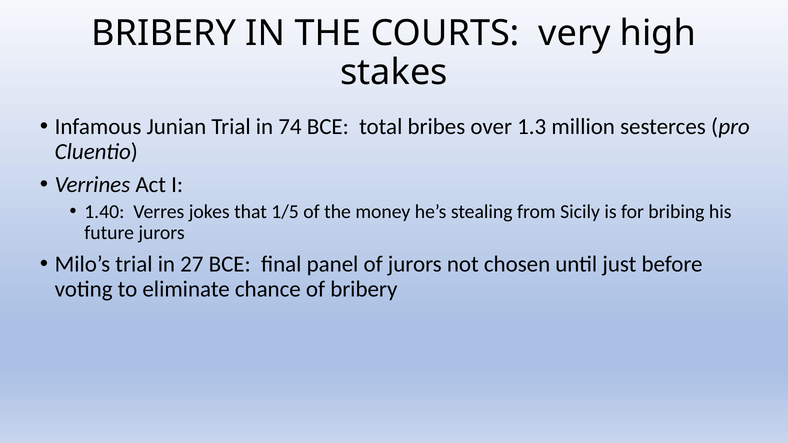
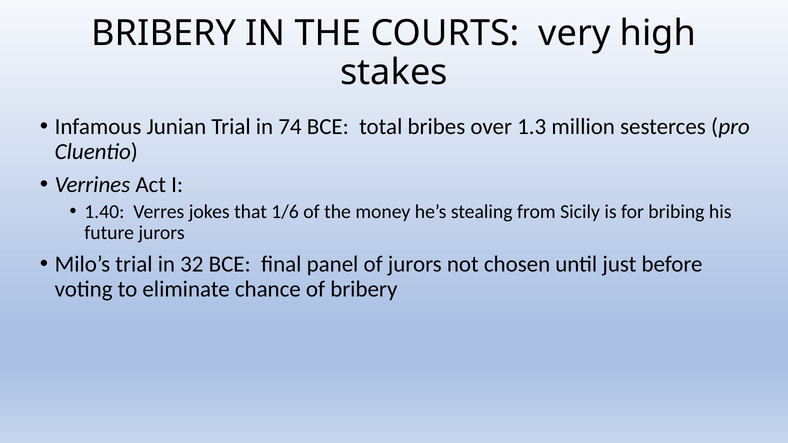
1/5: 1/5 -> 1/6
27: 27 -> 32
